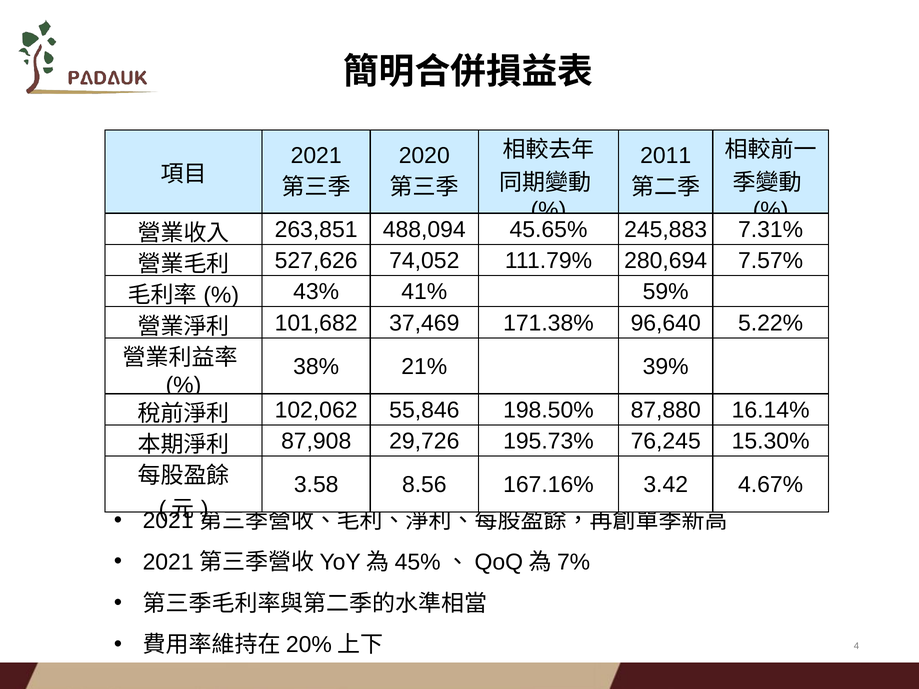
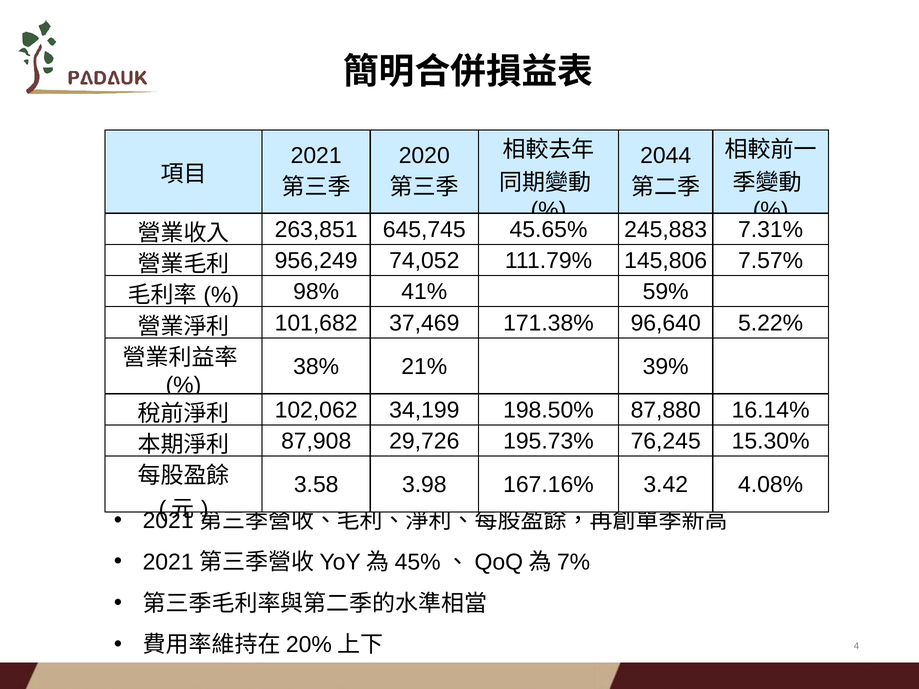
2011: 2011 -> 2044
488,094: 488,094 -> 645,745
527,626: 527,626 -> 956,249
280,694: 280,694 -> 145,806
43%: 43% -> 98%
55,846: 55,846 -> 34,199
8.56: 8.56 -> 3.98
4.67%: 4.67% -> 4.08%
